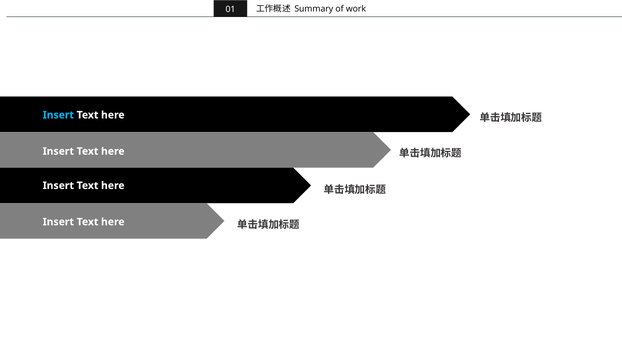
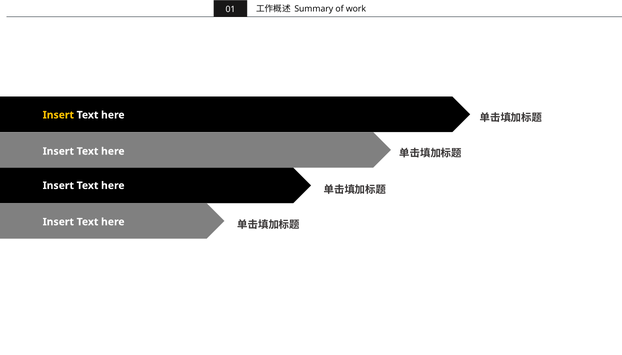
Insert at (58, 115) colour: light blue -> yellow
